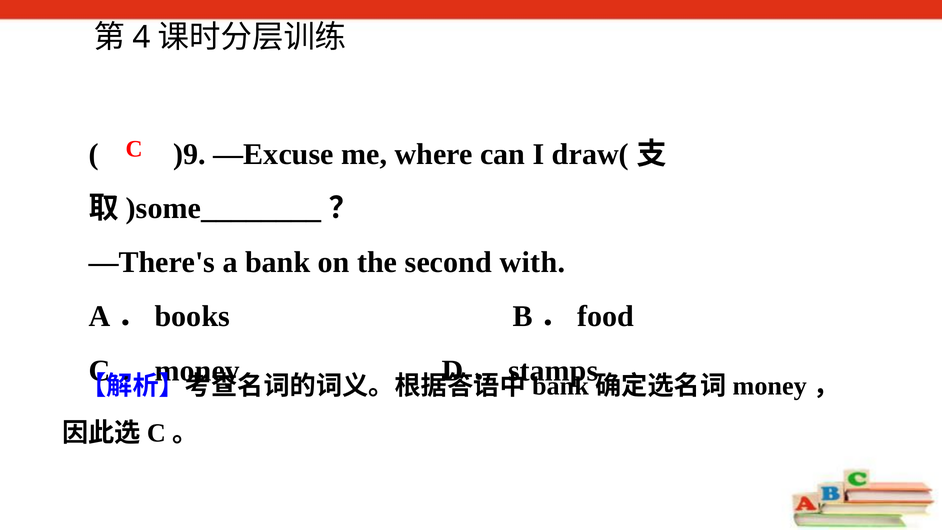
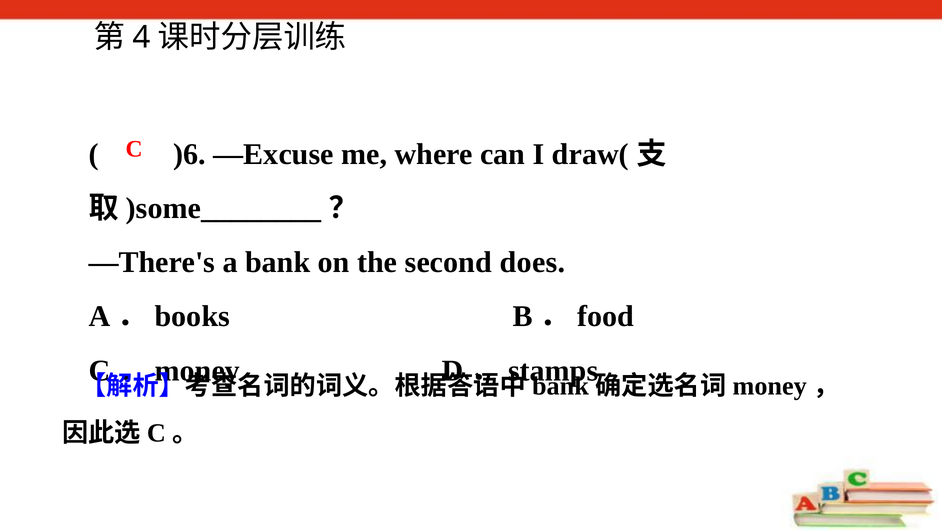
)9: )9 -> )6
with: with -> does
